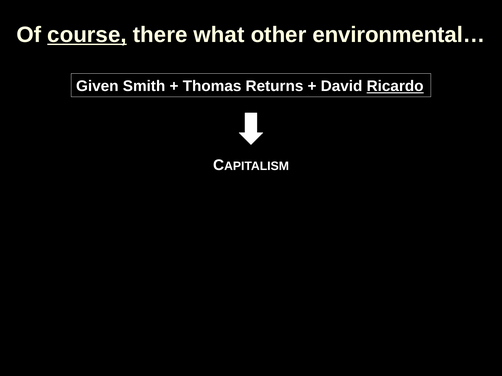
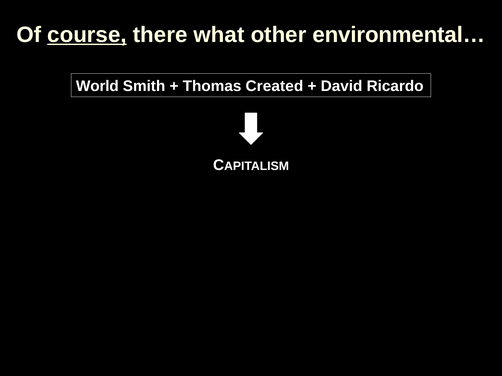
Given: Given -> World
Returns: Returns -> Created
Ricardo underline: present -> none
